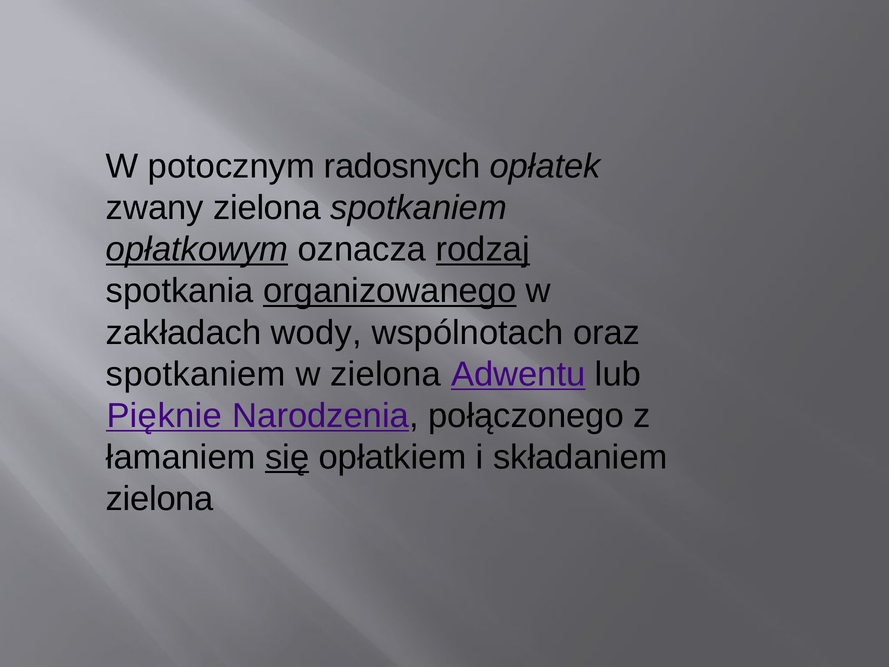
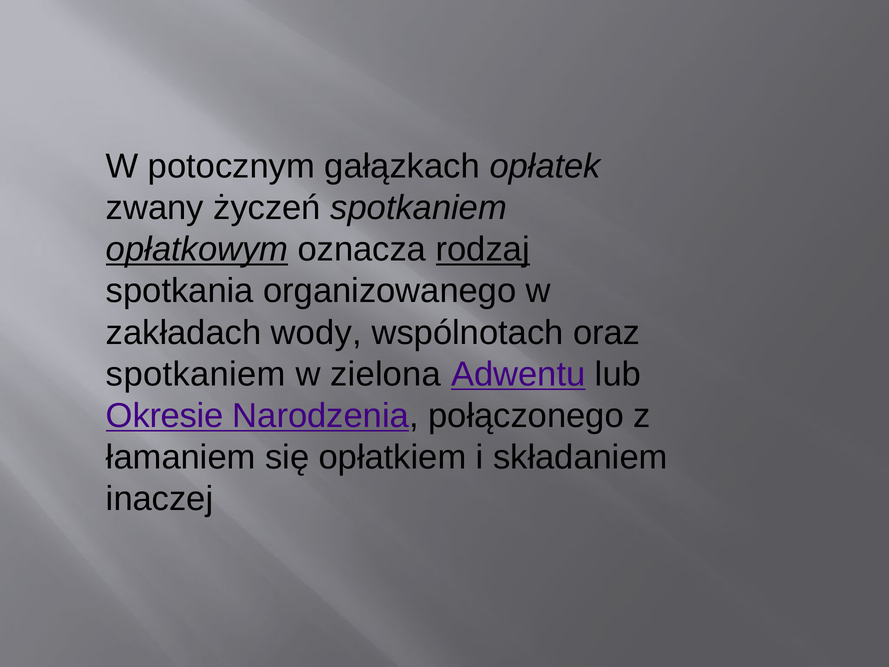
radosnych: radosnych -> gałązkach
zwany zielona: zielona -> życzeń
organizowanego underline: present -> none
Pięknie: Pięknie -> Okresie
się underline: present -> none
zielona at (160, 499): zielona -> inaczej
